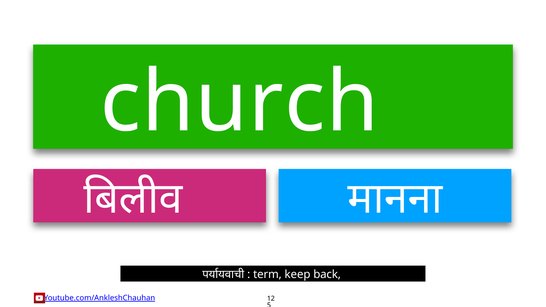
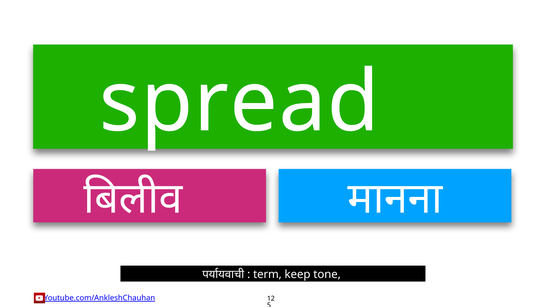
church: church -> spread
back: back -> tone
